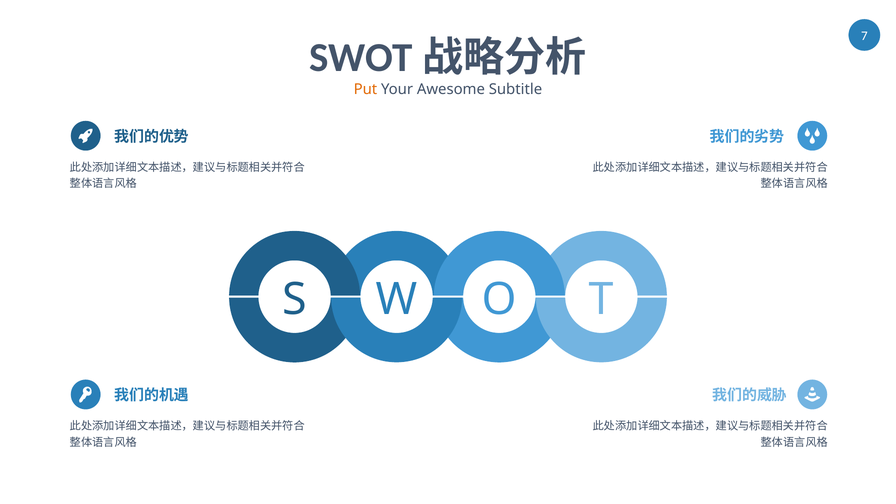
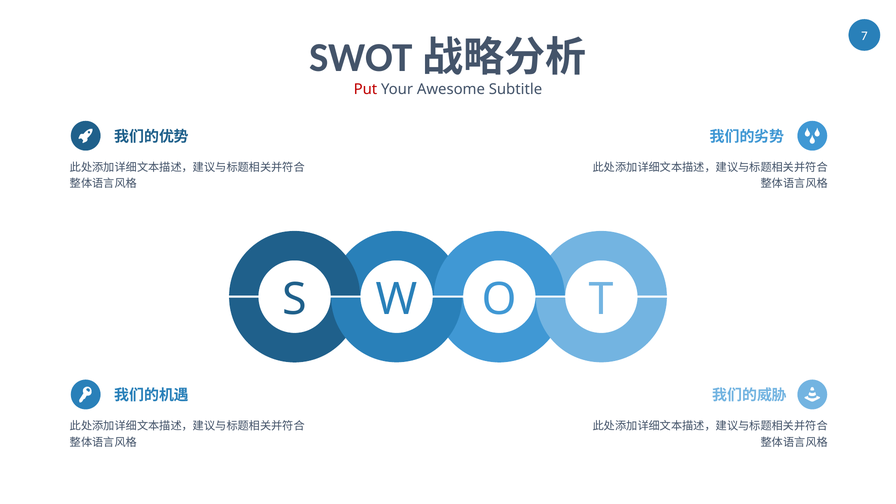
Put colour: orange -> red
